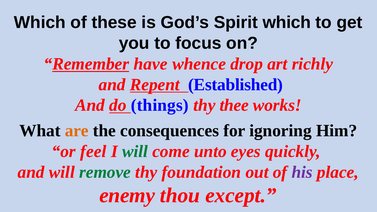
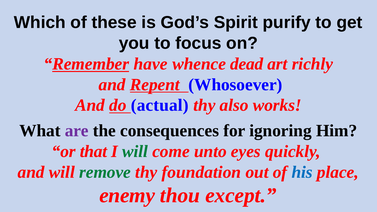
Spirit which: which -> purify
drop: drop -> dead
Established: Established -> Whosoever
things: things -> actual
thee: thee -> also
are colour: orange -> purple
feel: feel -> that
his colour: purple -> blue
